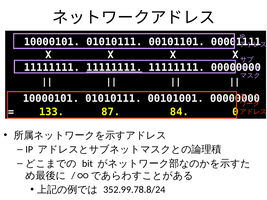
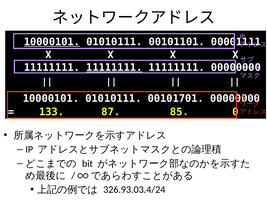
10000101 at (52, 42) underline: none -> present
00101001: 00101001 -> 00101701
84: 84 -> 85
352.99.78.8/24: 352.99.78.8/24 -> 326.93.03.4/24
